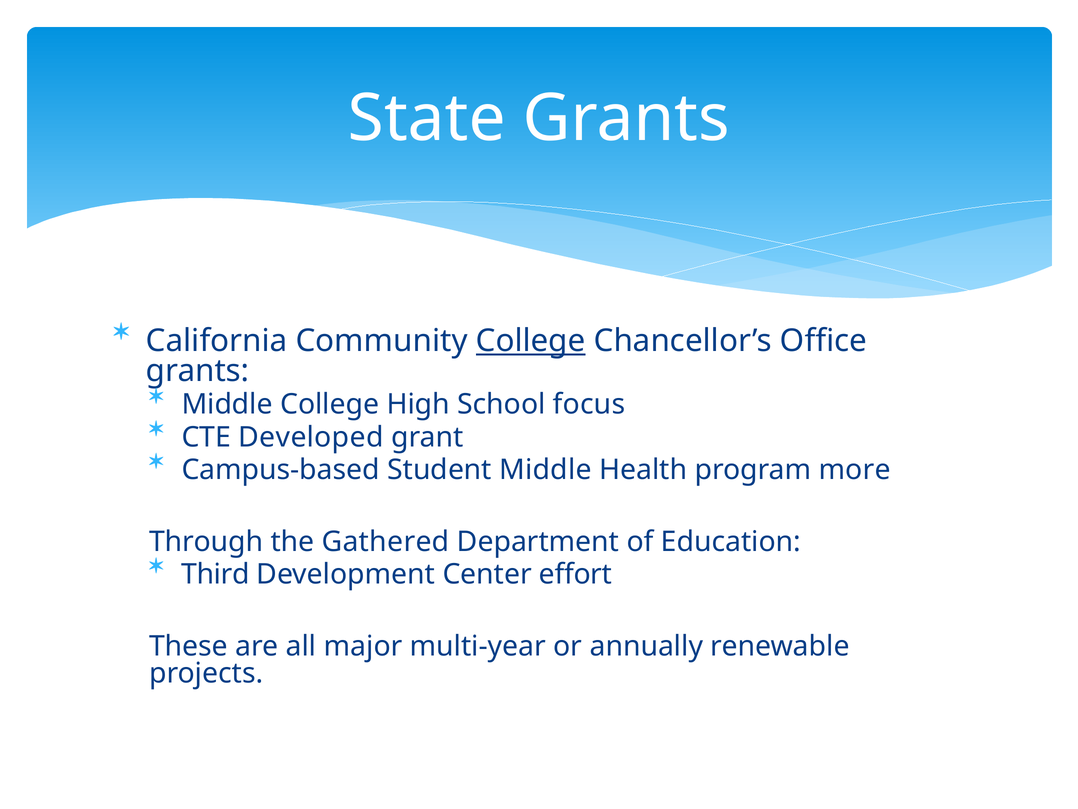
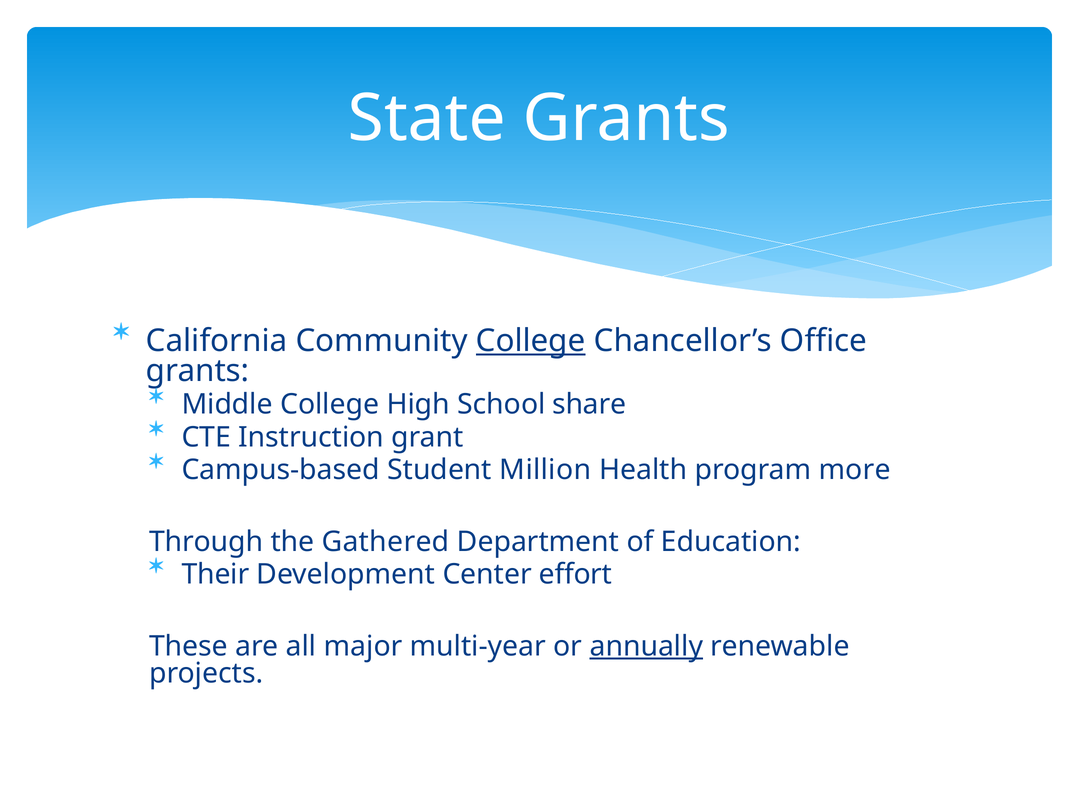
focus: focus -> share
Developed: Developed -> Instruction
Student Middle: Middle -> Million
Third: Third -> Their
annually underline: none -> present
